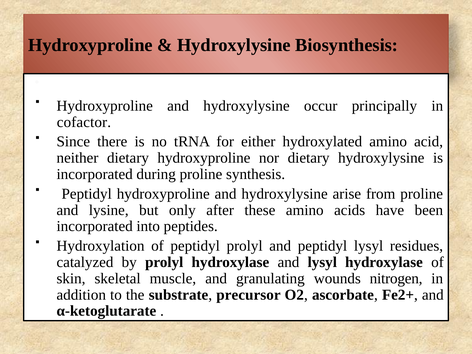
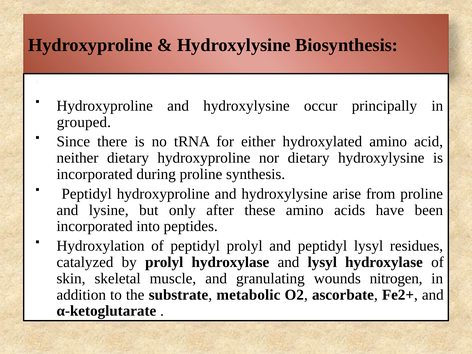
cofactor: cofactor -> grouped
precursor: precursor -> metabolic
